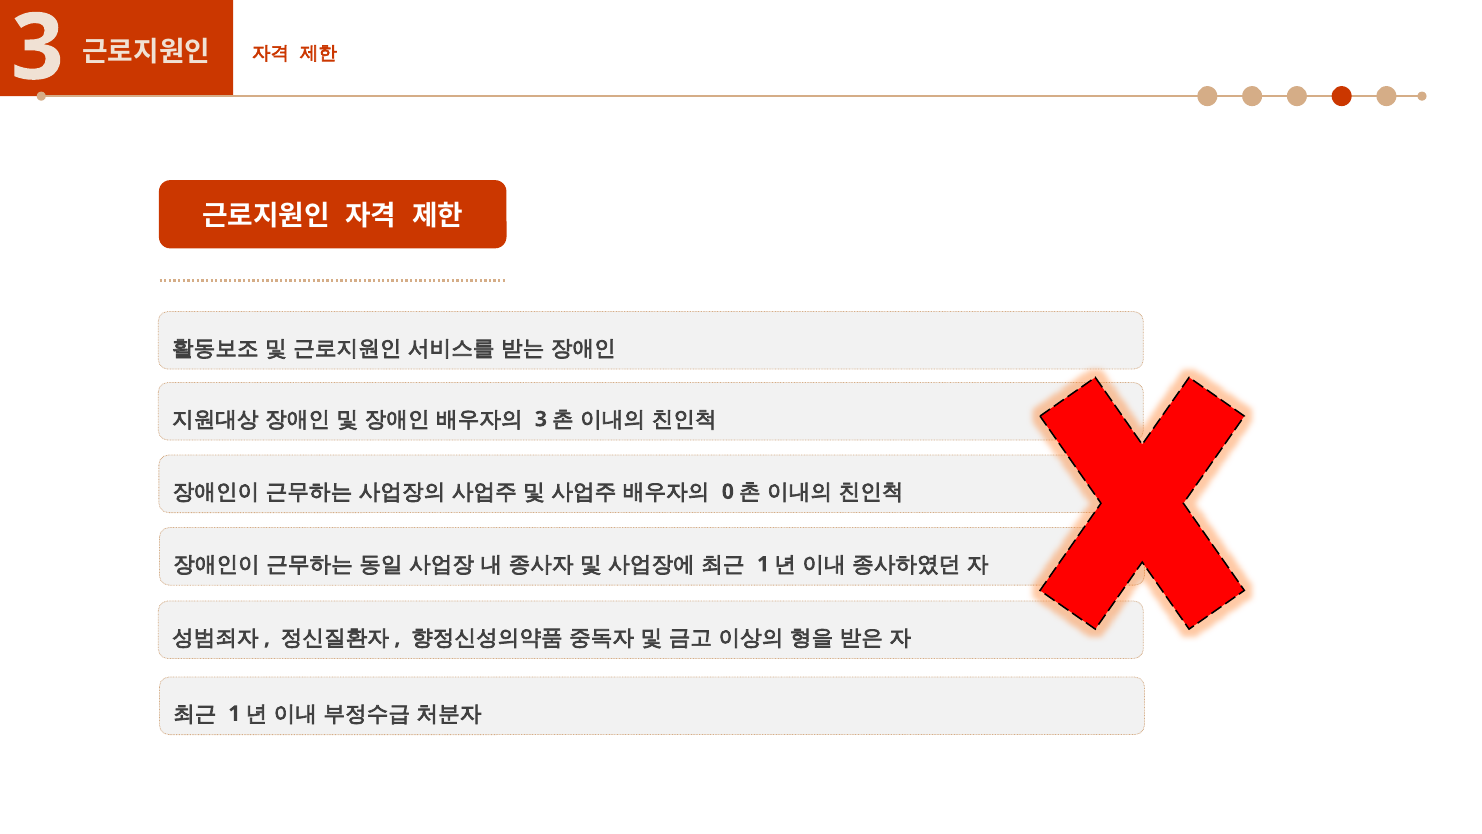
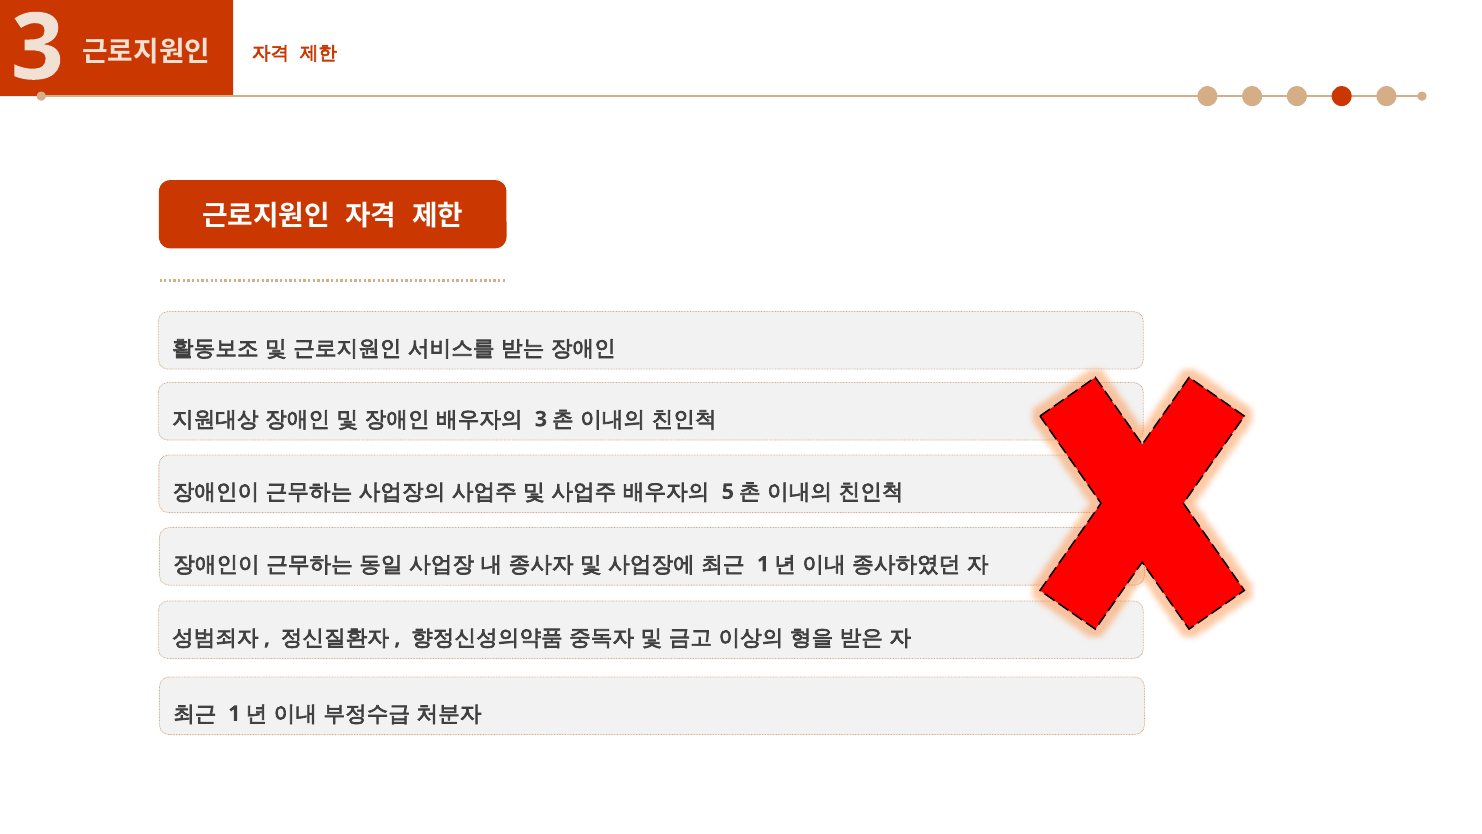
0: 0 -> 5
